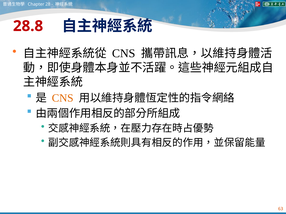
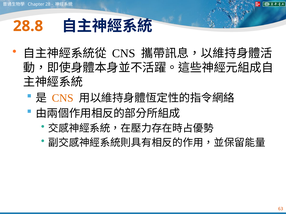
28.8 colour: red -> orange
